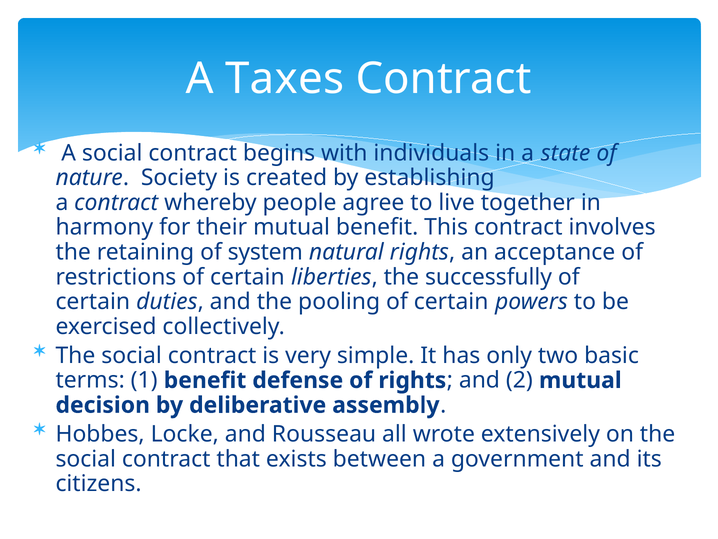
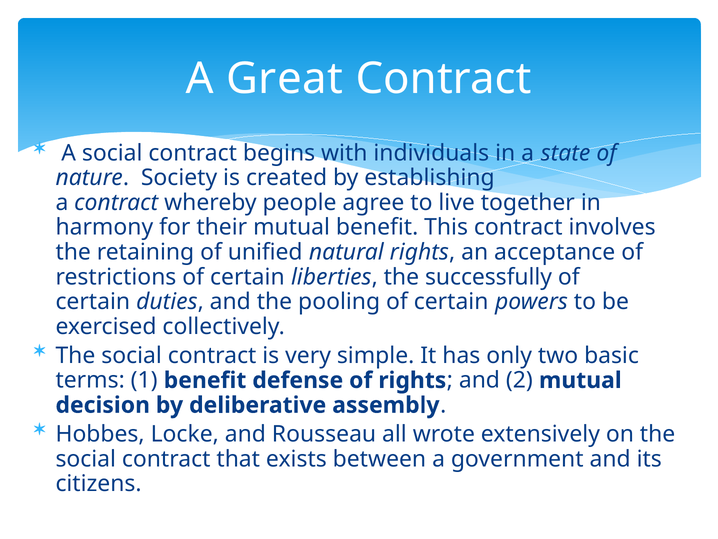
Taxes: Taxes -> Great
system: system -> unified
